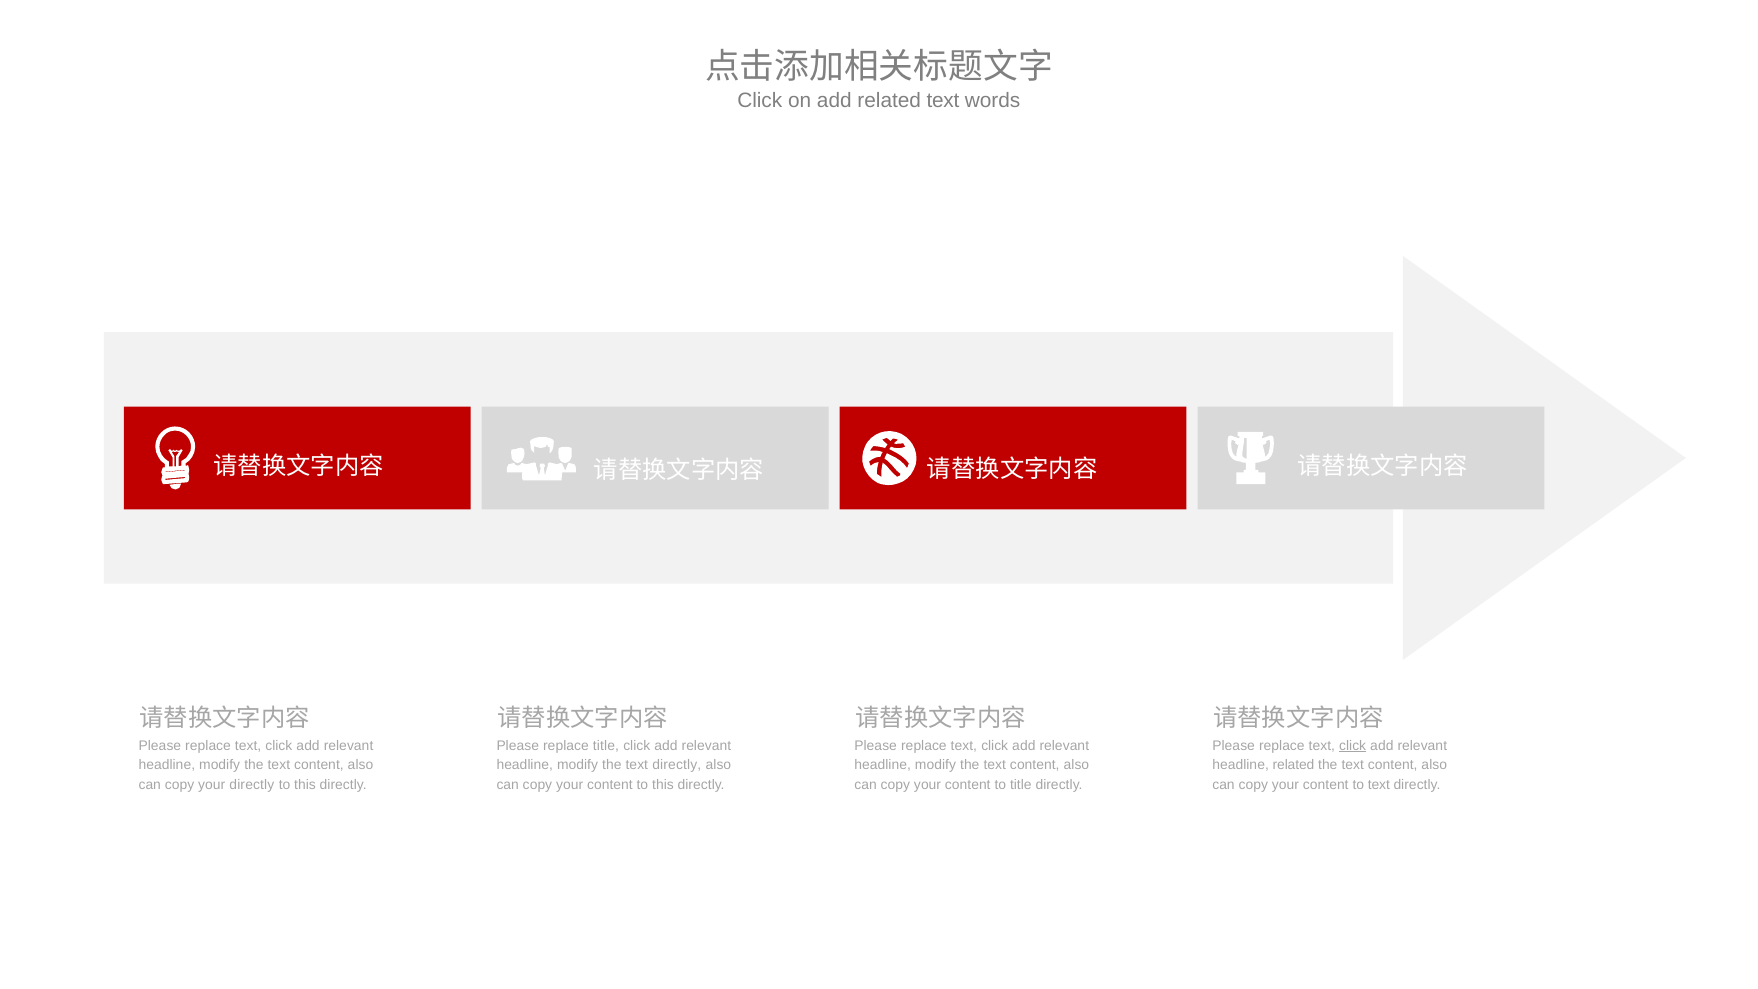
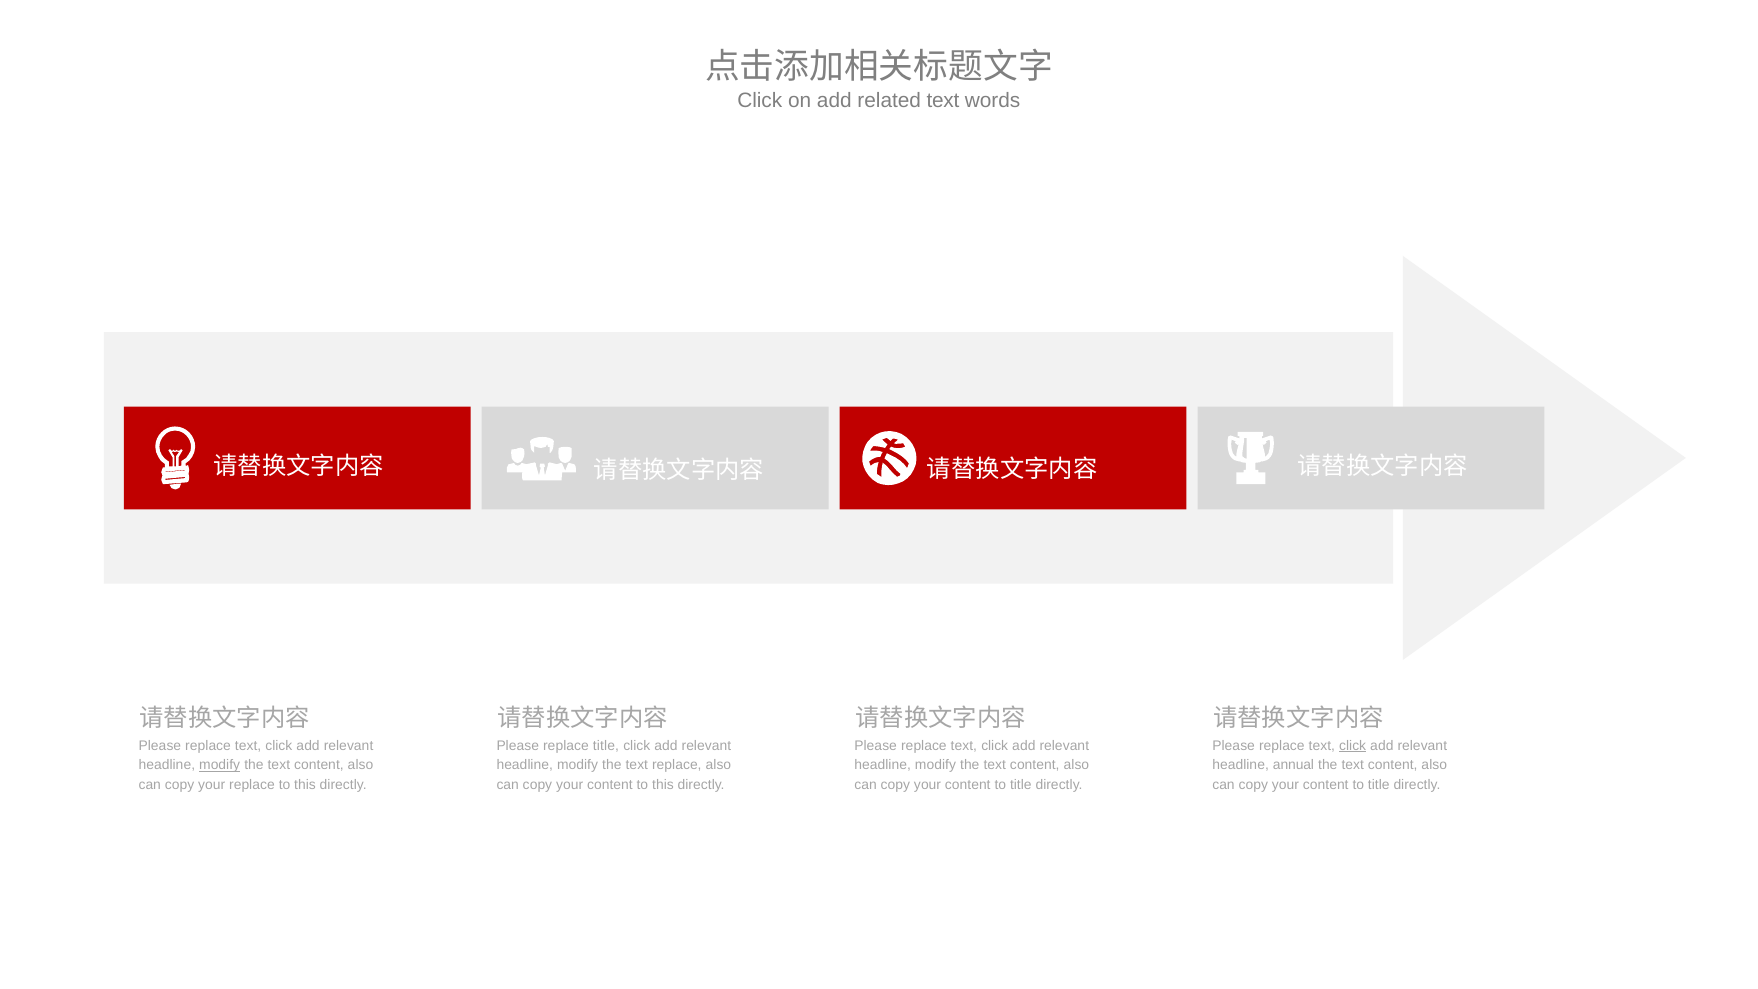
modify at (220, 765) underline: none -> present
the text directly: directly -> replace
headline related: related -> annual
your directly: directly -> replace
text at (1379, 785): text -> title
